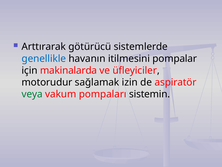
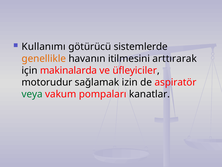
Arttırarak: Arttırarak -> Kullanımı
genellikle colour: blue -> orange
pompalar: pompalar -> arttırarak
sistemin: sistemin -> kanatlar
